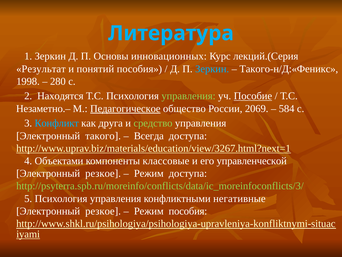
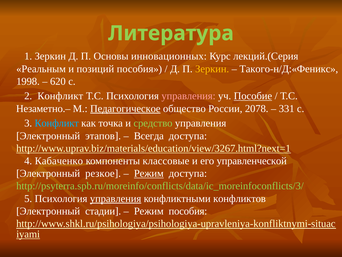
Литература colour: light blue -> light green
Результат: Результат -> Реальным
понятий: понятий -> позиций
Зеркин at (212, 69) colour: light blue -> yellow
280: 280 -> 620
2 Находятся: Находятся -> Конфликт
управления at (188, 96) colour: light green -> pink
2069: 2069 -> 2078
584: 584 -> 331
друга: друга -> точка
такого: такого -> этапов
Объектами: Объектами -> Кабаченко
Режим at (149, 173) underline: none -> present
управления at (116, 198) underline: none -> present
негативные: негативные -> конфликтов
резкое at (103, 211): резкое -> стадии
